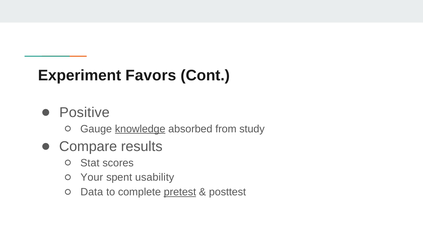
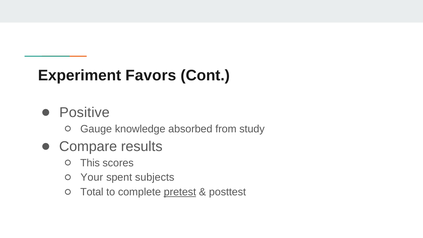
knowledge underline: present -> none
Stat: Stat -> This
usability: usability -> subjects
Data: Data -> Total
